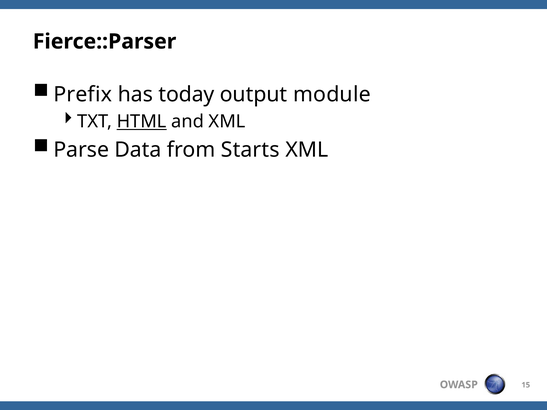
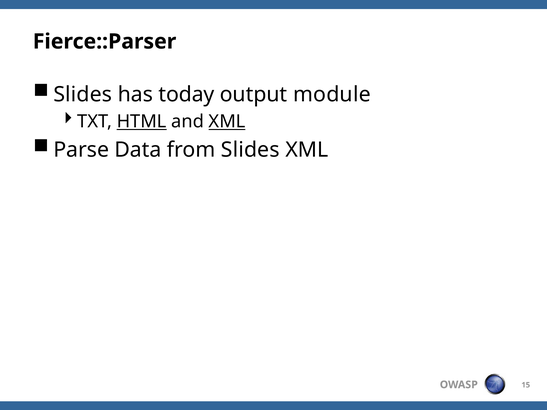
Prefix at (83, 94): Prefix -> Slides
XML at (227, 122) underline: none -> present
from Starts: Starts -> Slides
